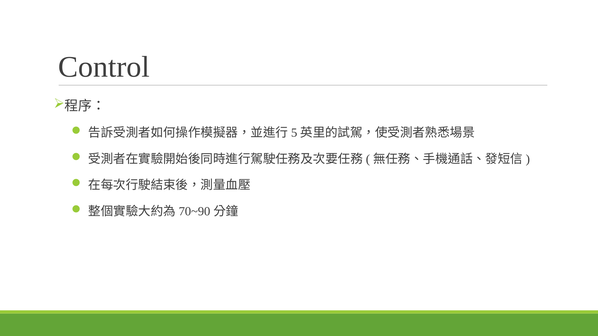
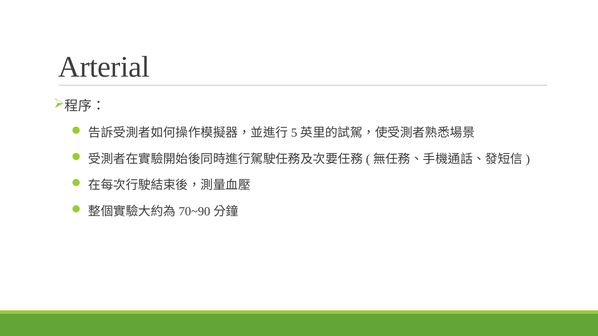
Control: Control -> Arterial
